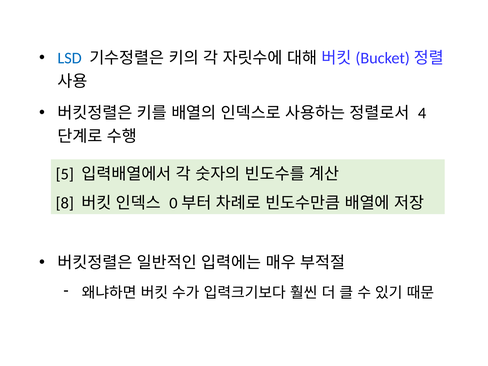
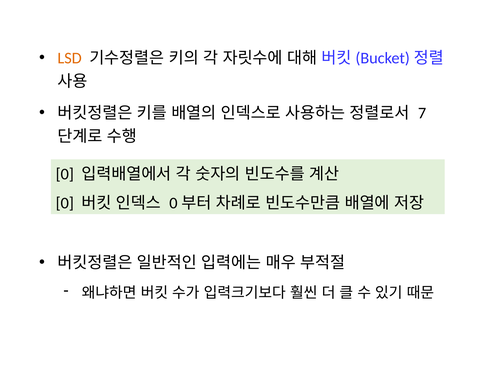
LSD colour: blue -> orange
4: 4 -> 7
5 at (65, 174): 5 -> 0
8 at (65, 203): 8 -> 0
